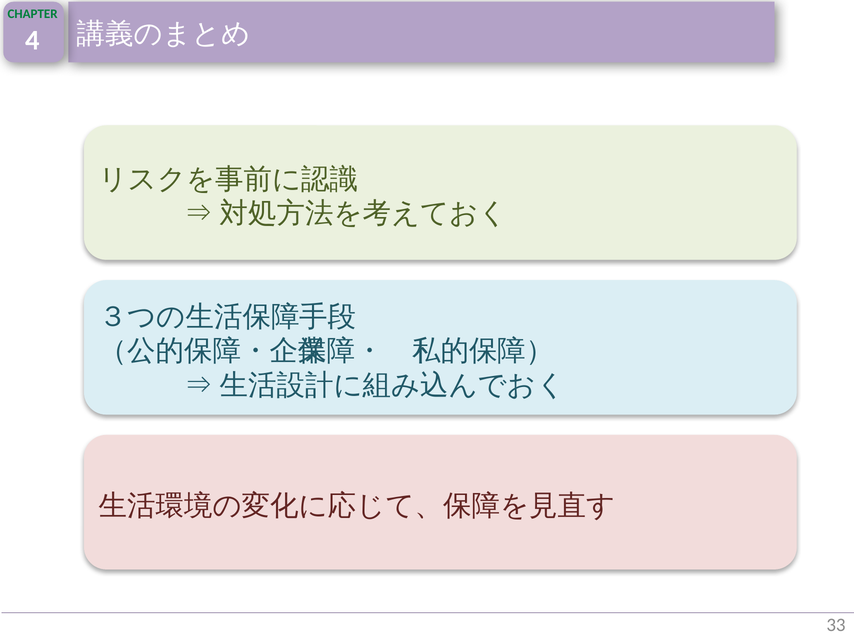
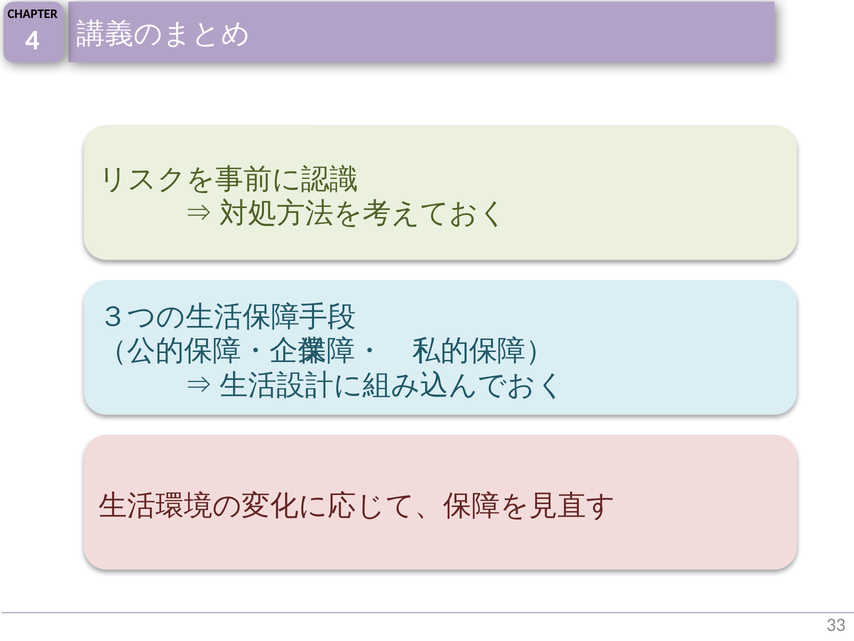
CHAPTER colour: green -> black
